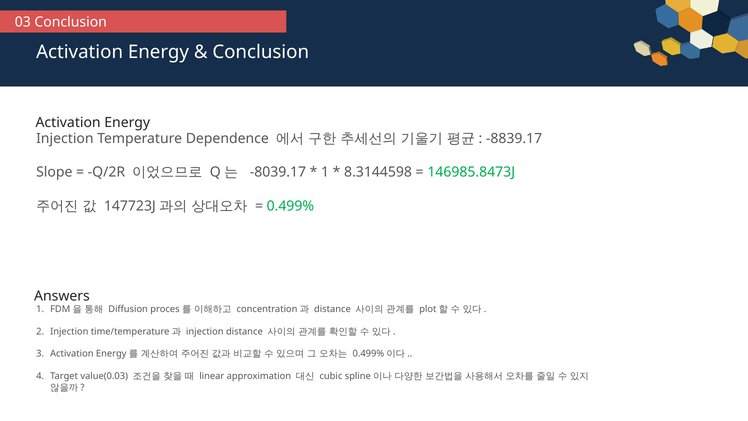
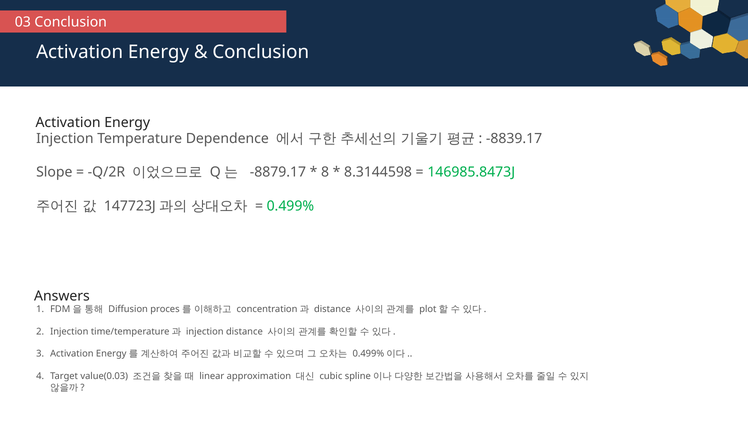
-8039.17: -8039.17 -> -8879.17
1 at (325, 172): 1 -> 8
